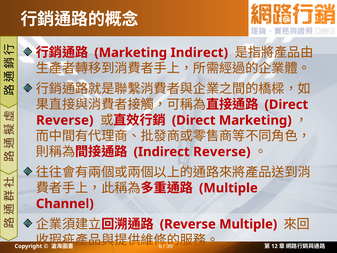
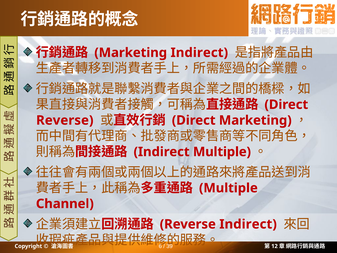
Indirect Reverse: Reverse -> Multiple
Reverse Multiple: Multiple -> Indirect
